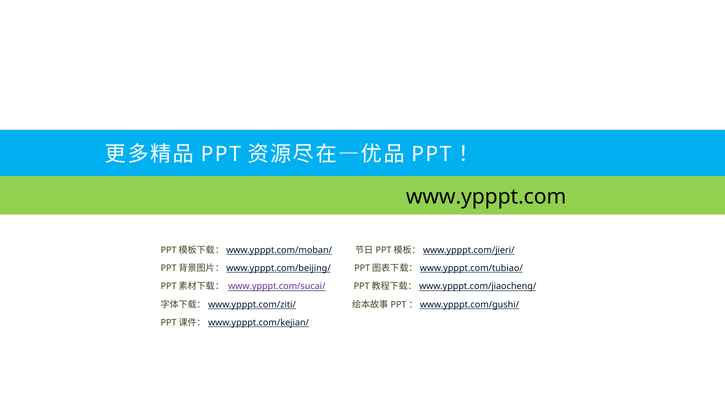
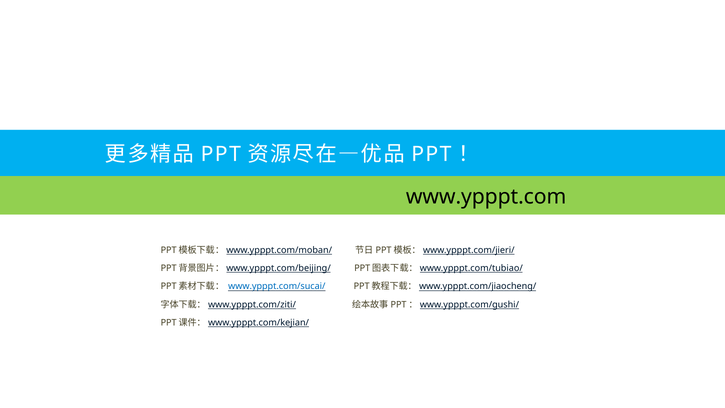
www.ypppt.com/sucai/ colour: purple -> blue
